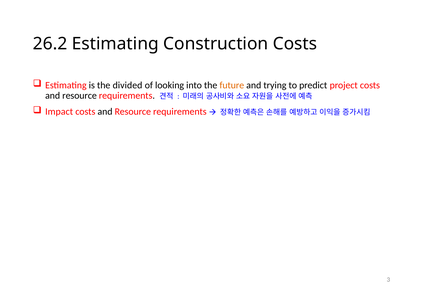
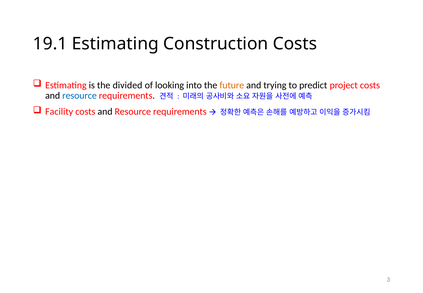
26.2: 26.2 -> 19.1
resource at (80, 96) colour: black -> blue
Impact: Impact -> Facility
